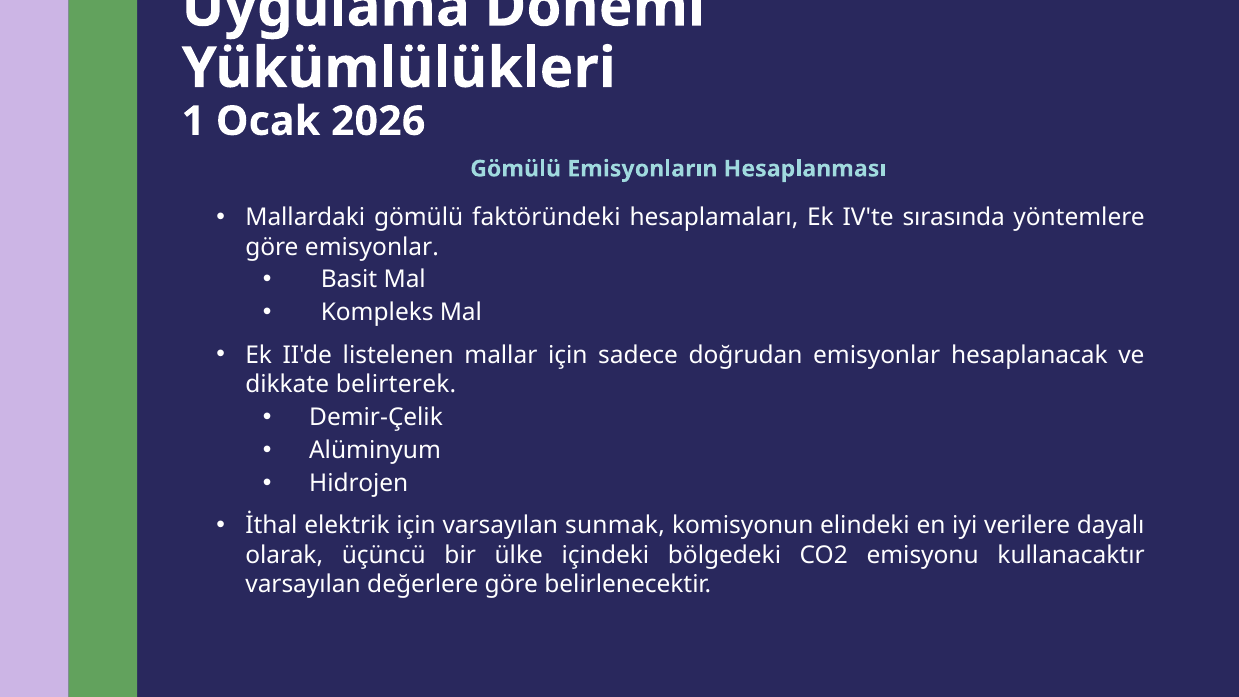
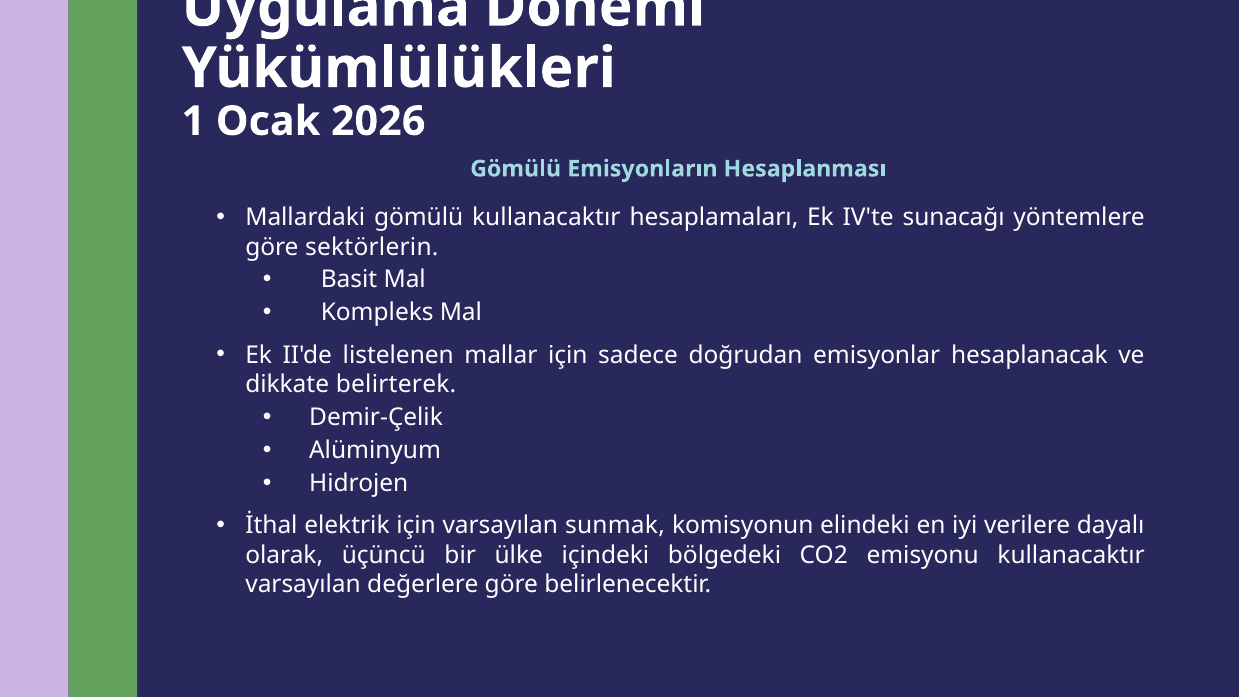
gömülü faktöründeki: faktöründeki -> kullanacaktır
sırasında: sırasında -> sunacağı
göre emisyonlar: emisyonlar -> sektörlerin
